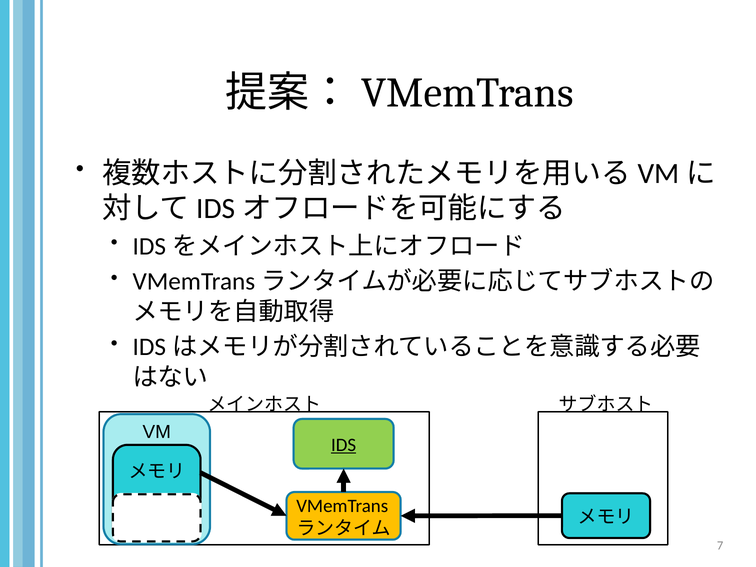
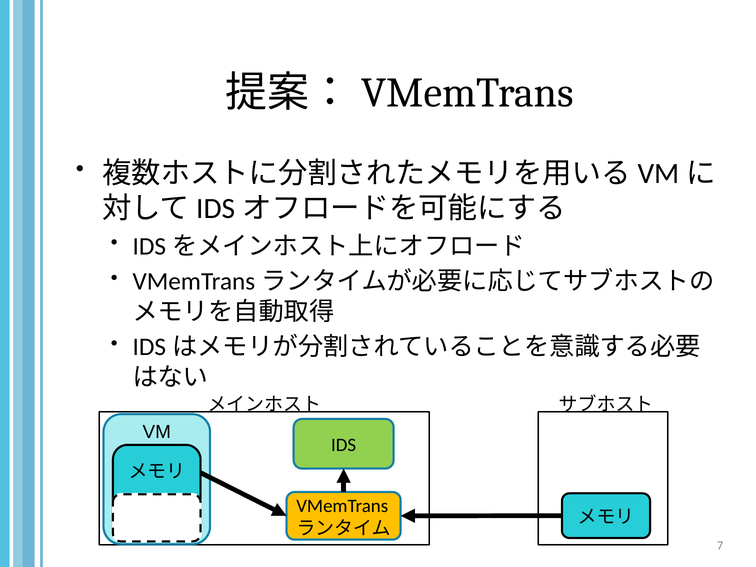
IDS underline: present -> none
